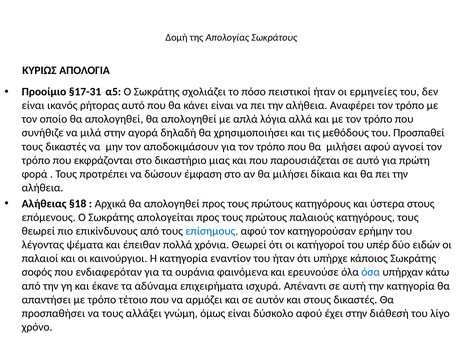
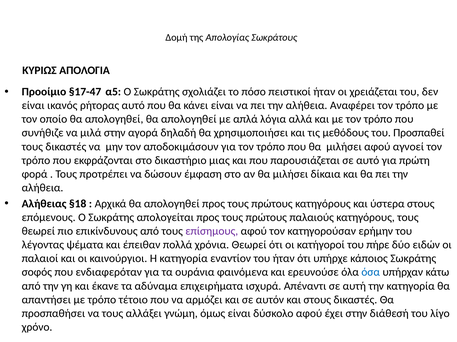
§17-31: §17-31 -> §17-47
ερμηνείες: ερμηνείες -> χρειάζεται
επίσημους colour: blue -> purple
υπέρ: υπέρ -> πήρε
